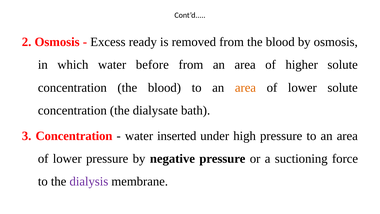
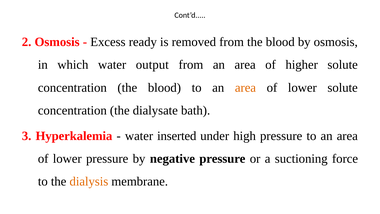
before: before -> output
3 Concentration: Concentration -> Hyperkalemia
dialysis colour: purple -> orange
